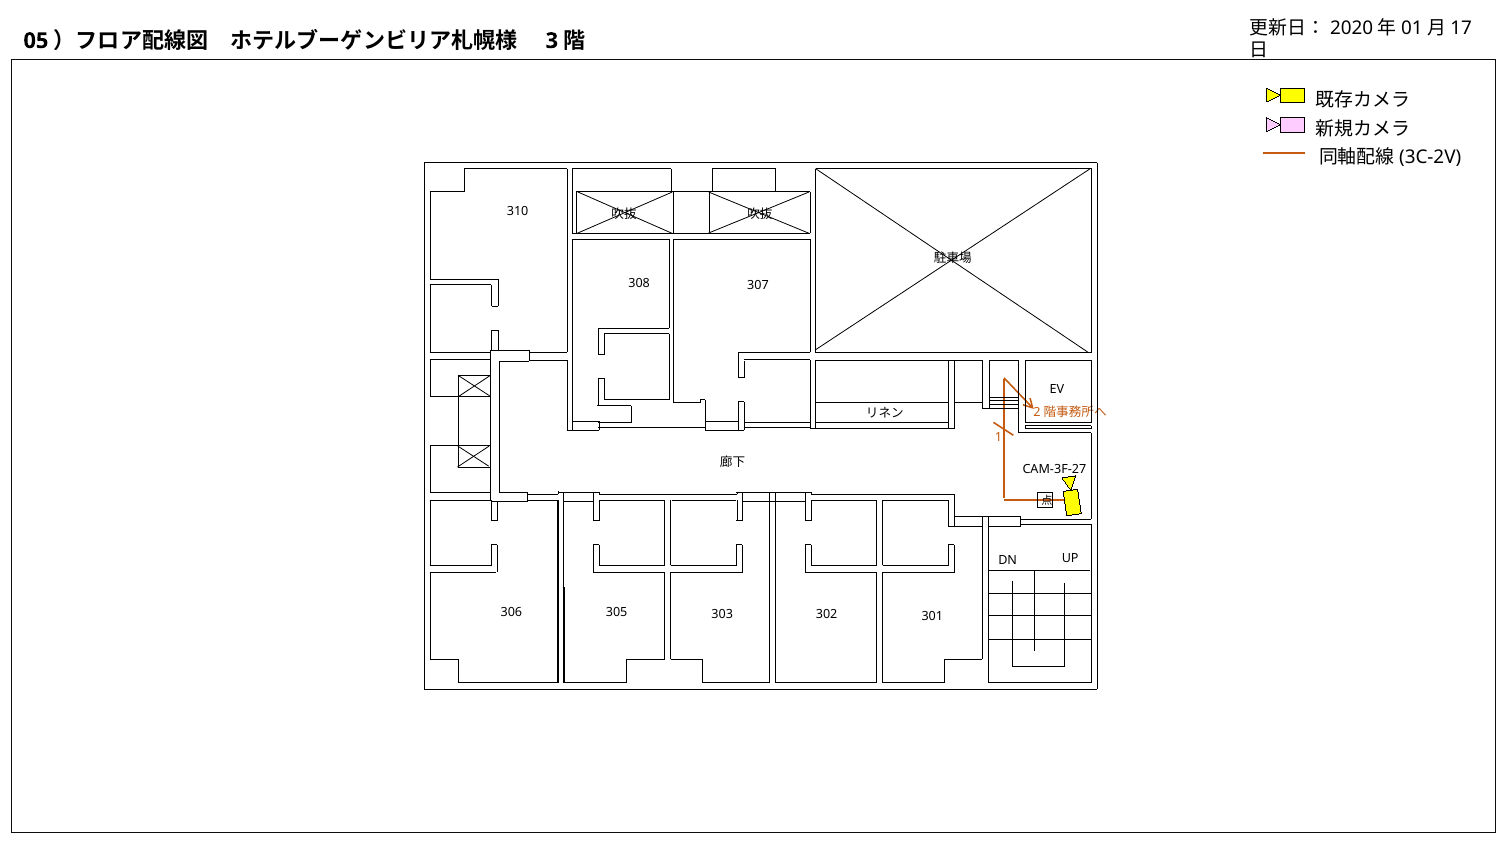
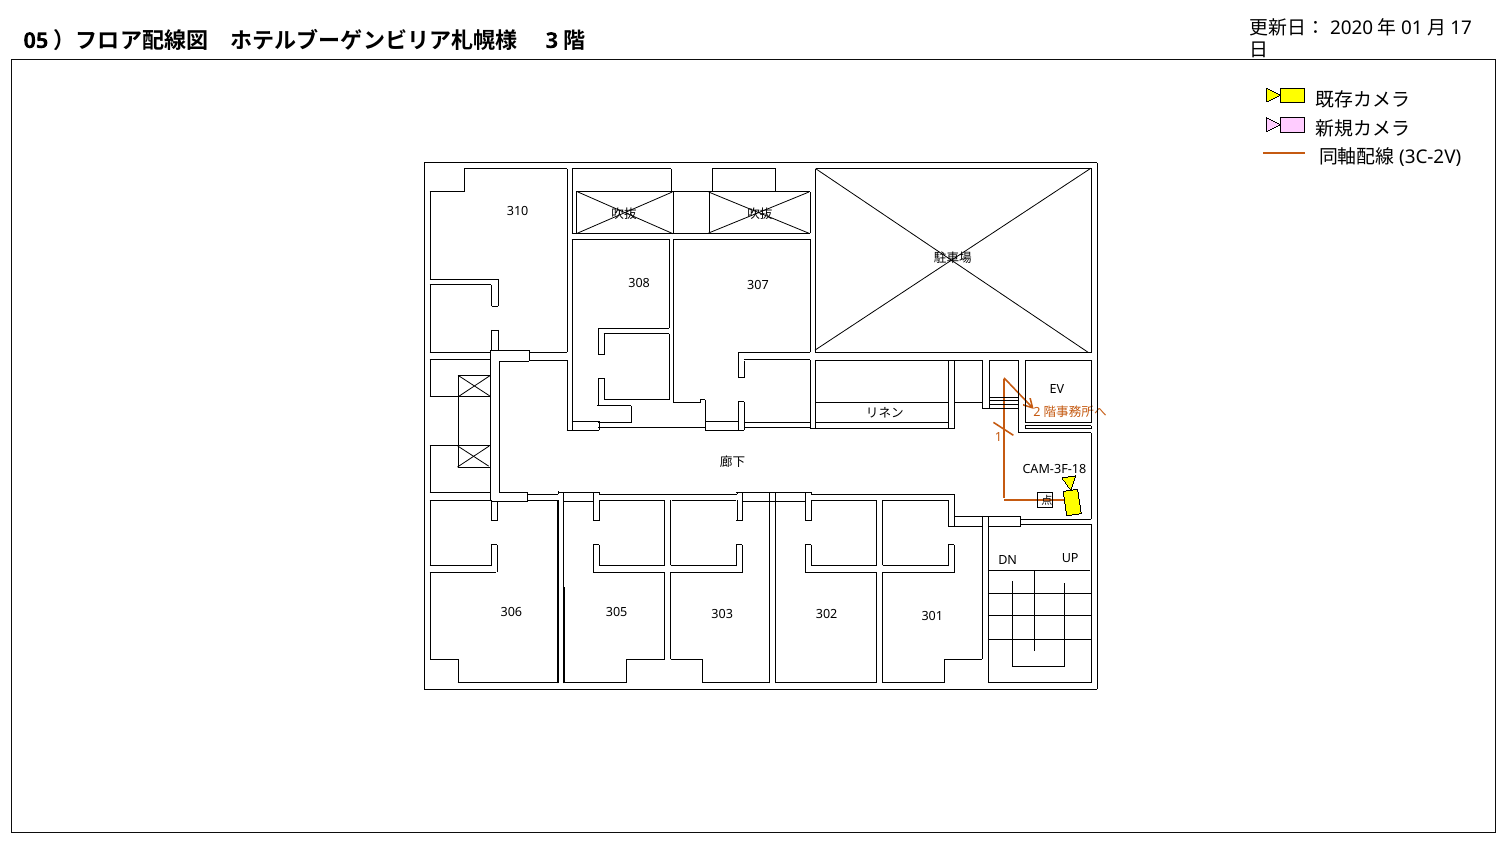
CAM-3F-27: CAM-3F-27 -> CAM-3F-18
